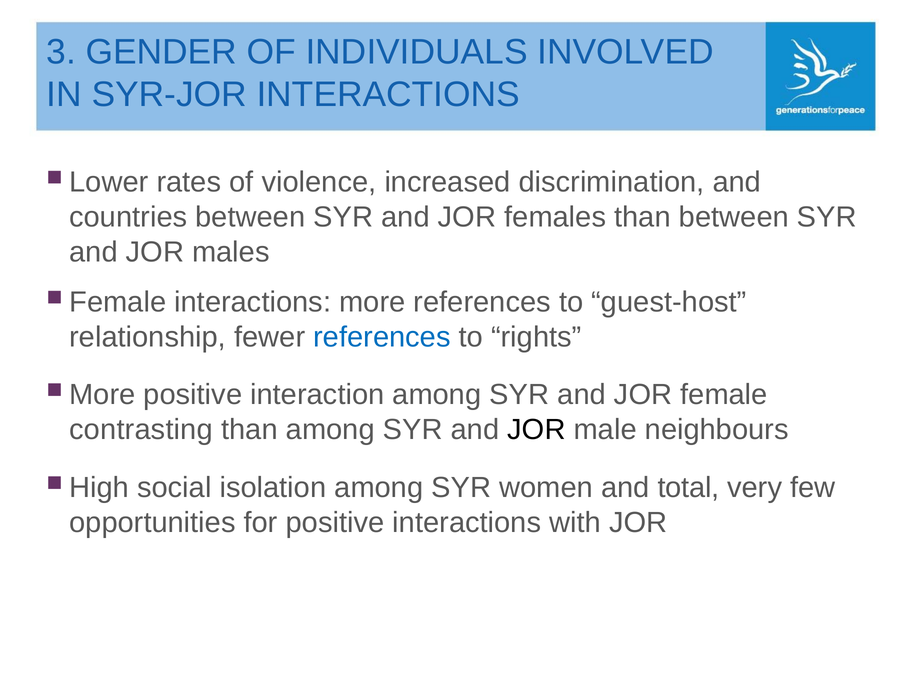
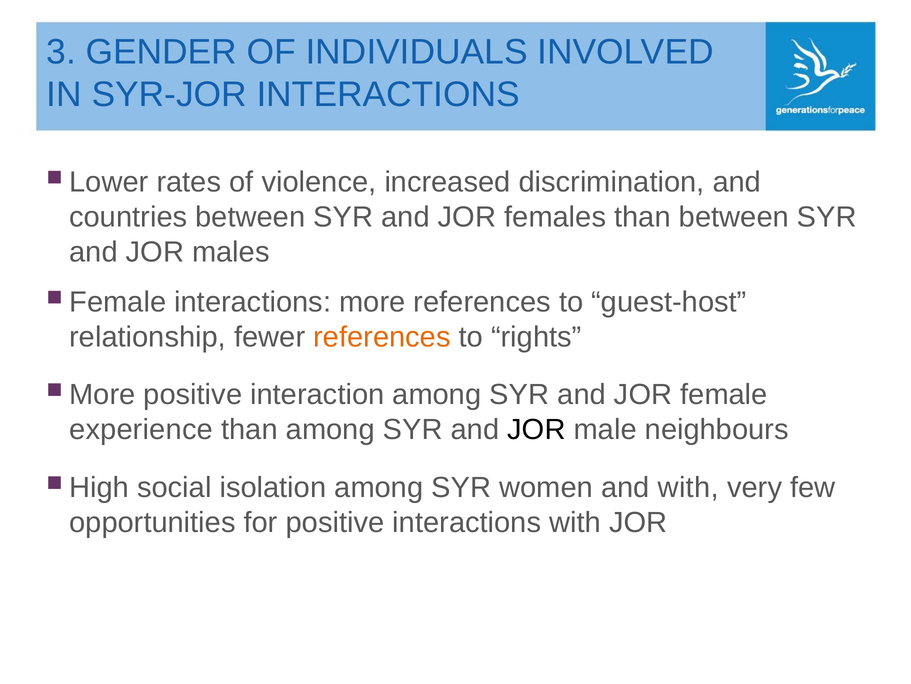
references at (382, 337) colour: blue -> orange
contrasting: contrasting -> experience
and total: total -> with
